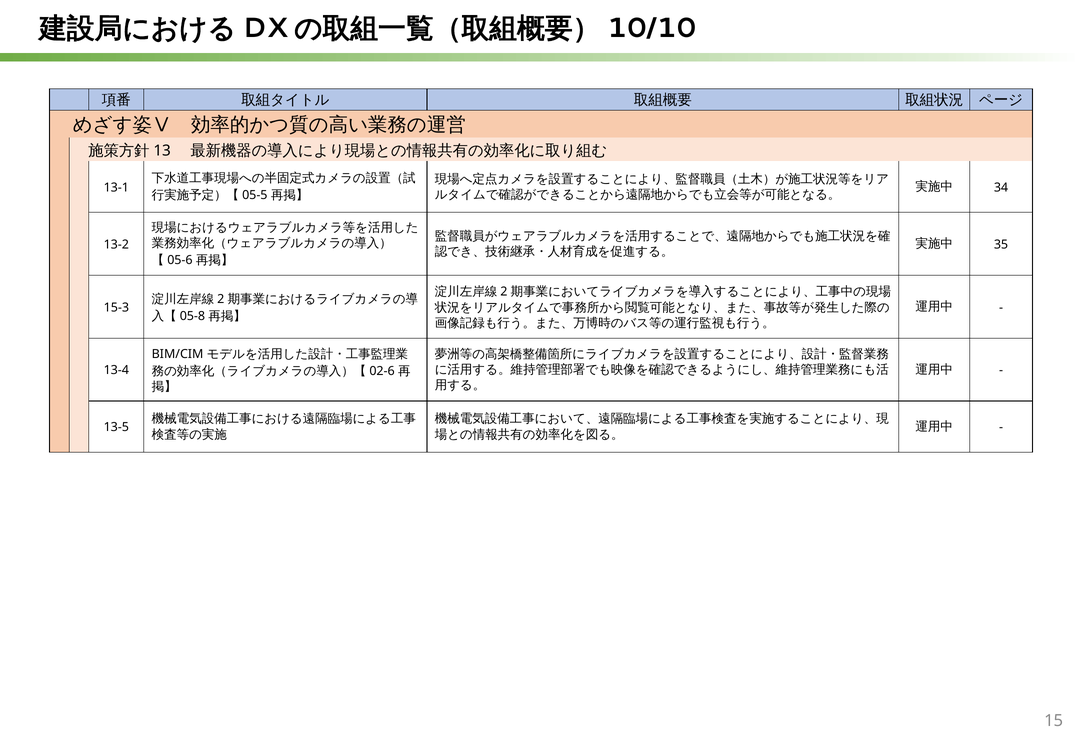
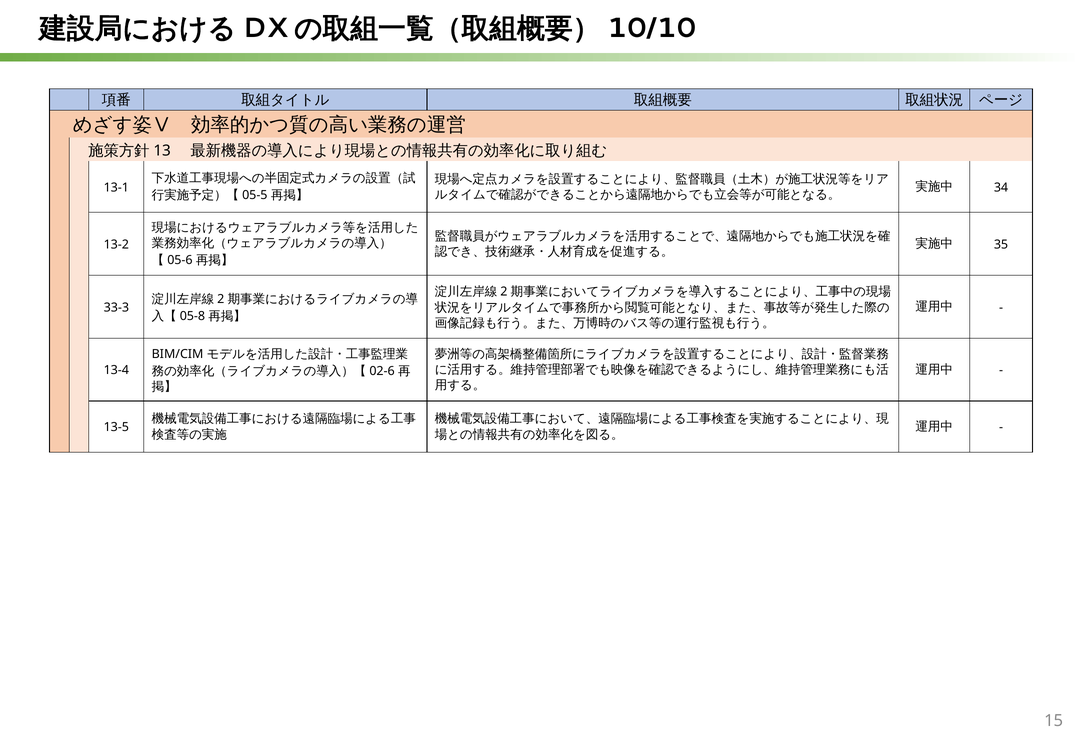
15-3: 15-3 -> 33-3
